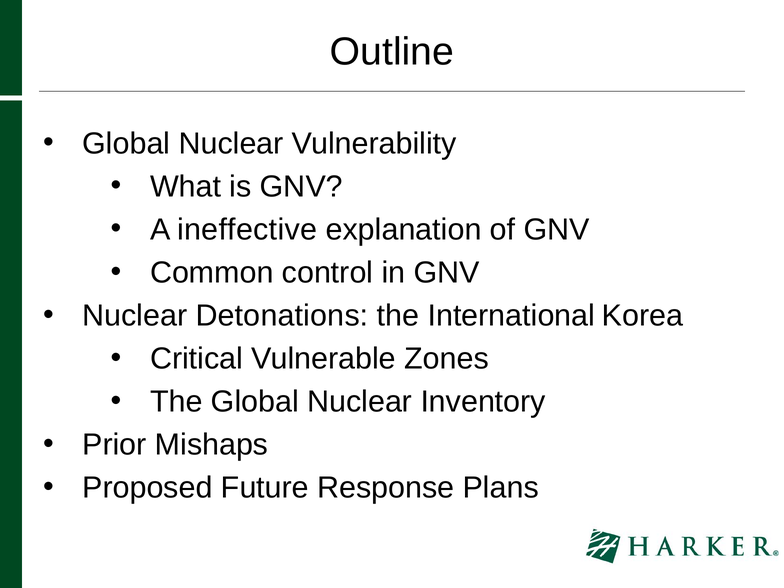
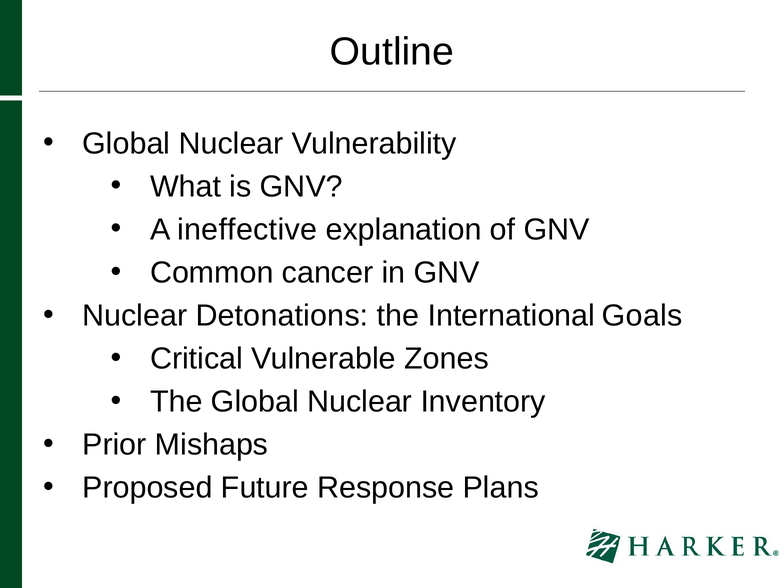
control: control -> cancer
Korea: Korea -> Goals
